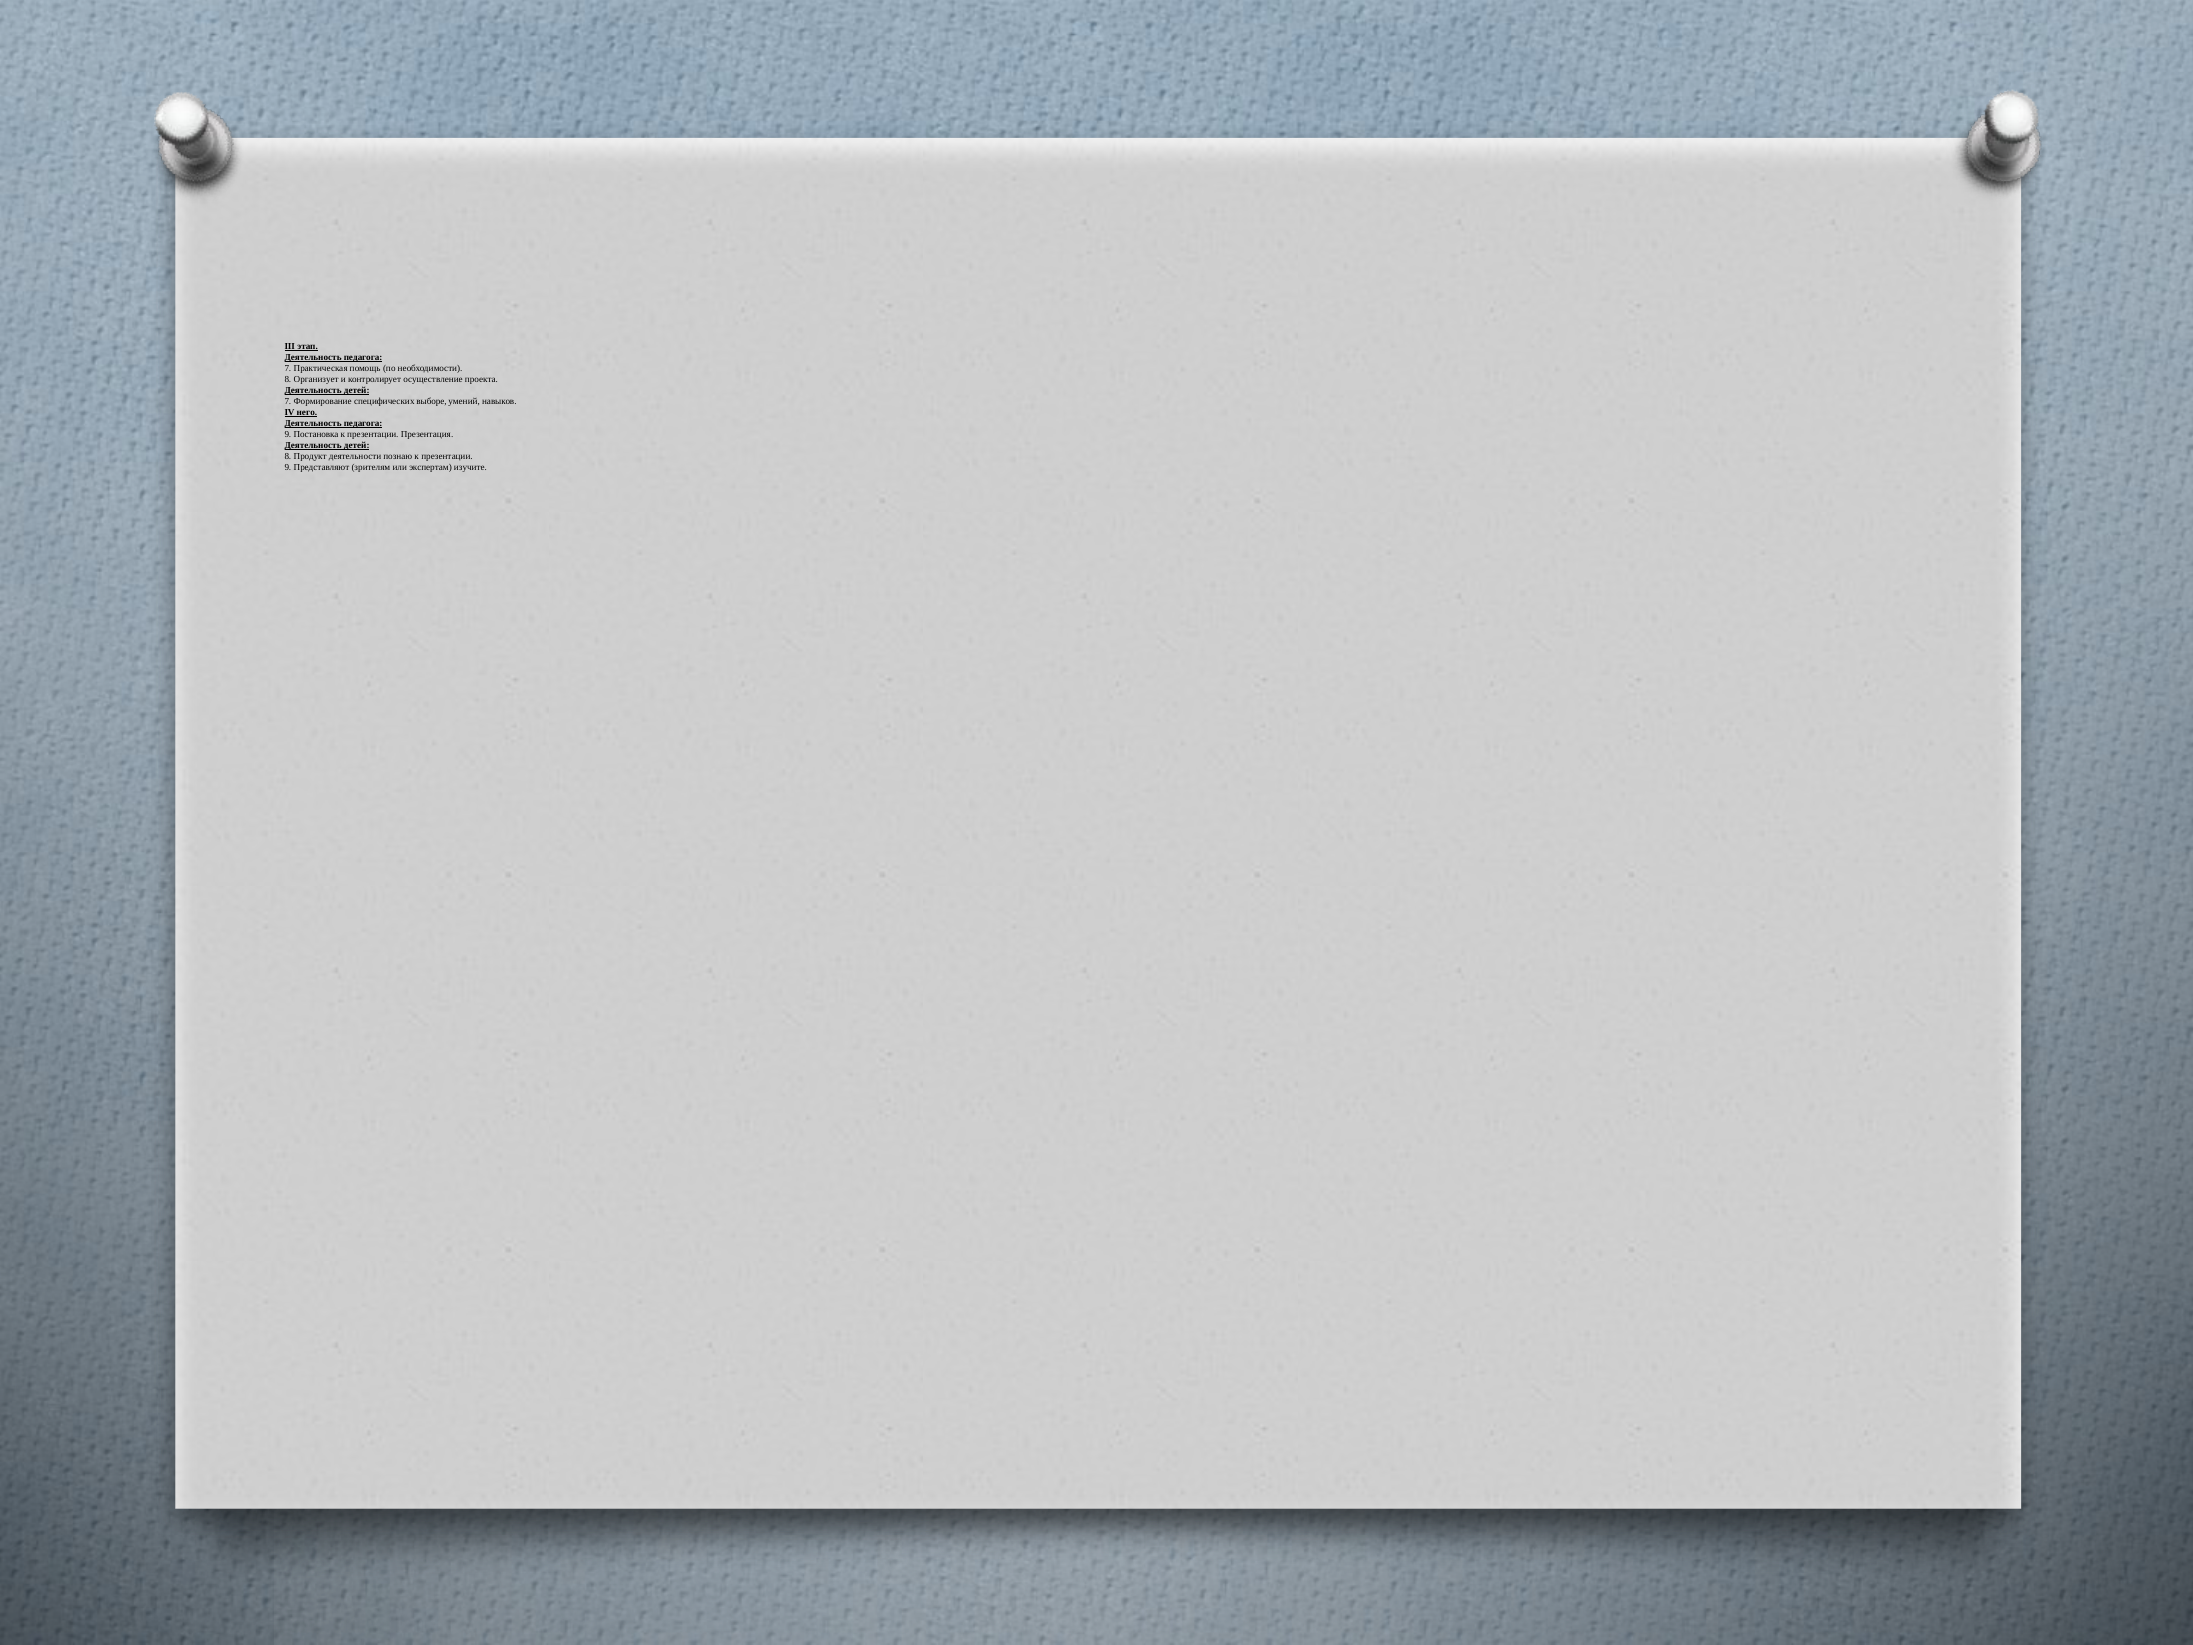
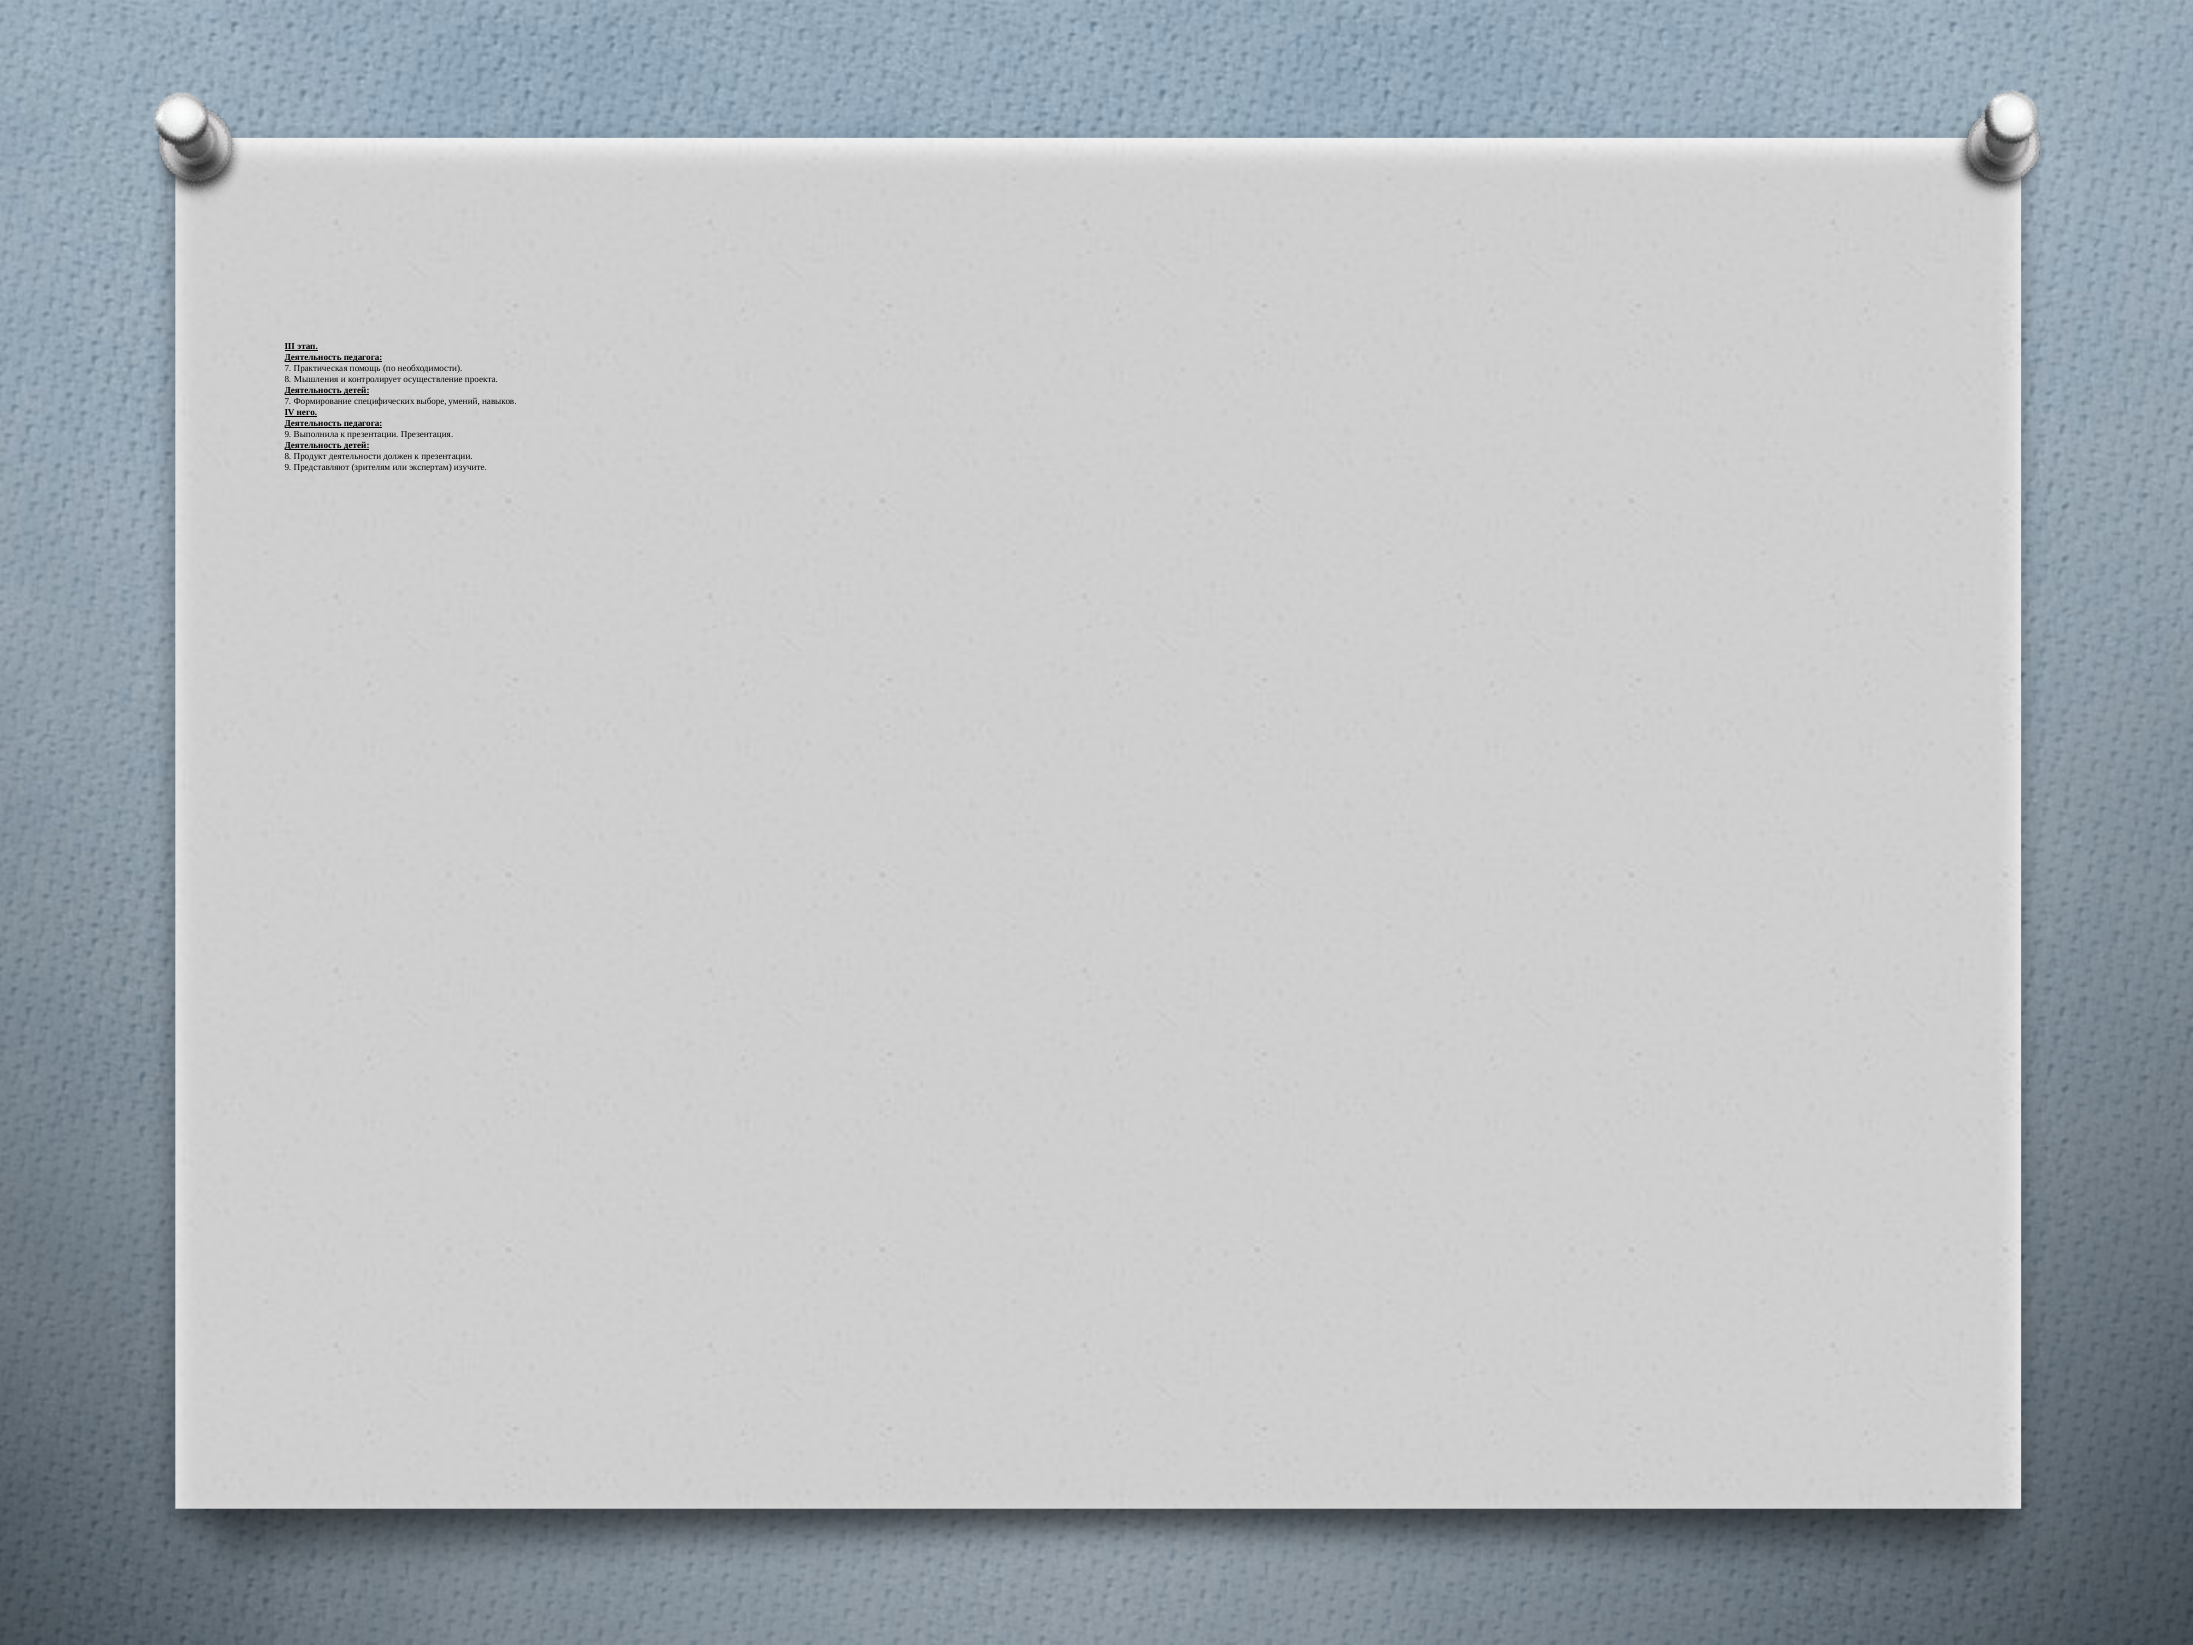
Организует: Организует -> Мышления
Постановка: Постановка -> Выполнила
познаю: познаю -> должен
